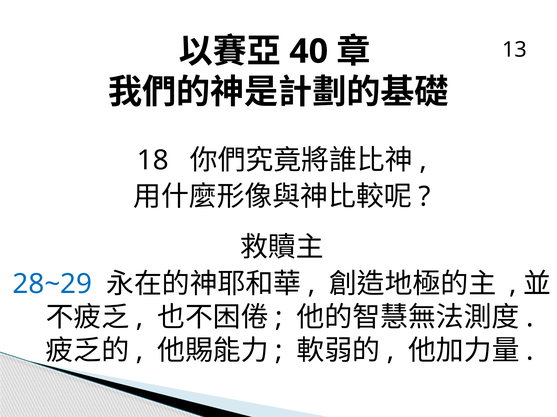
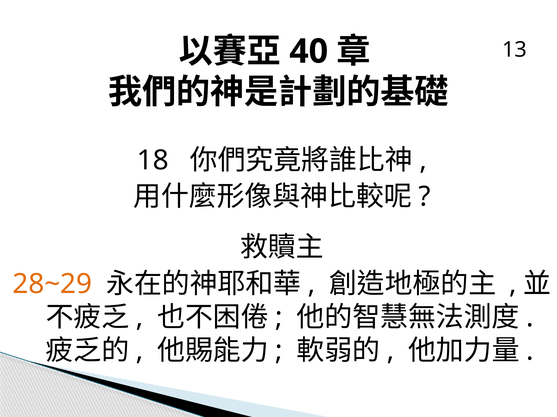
28~29 colour: blue -> orange
